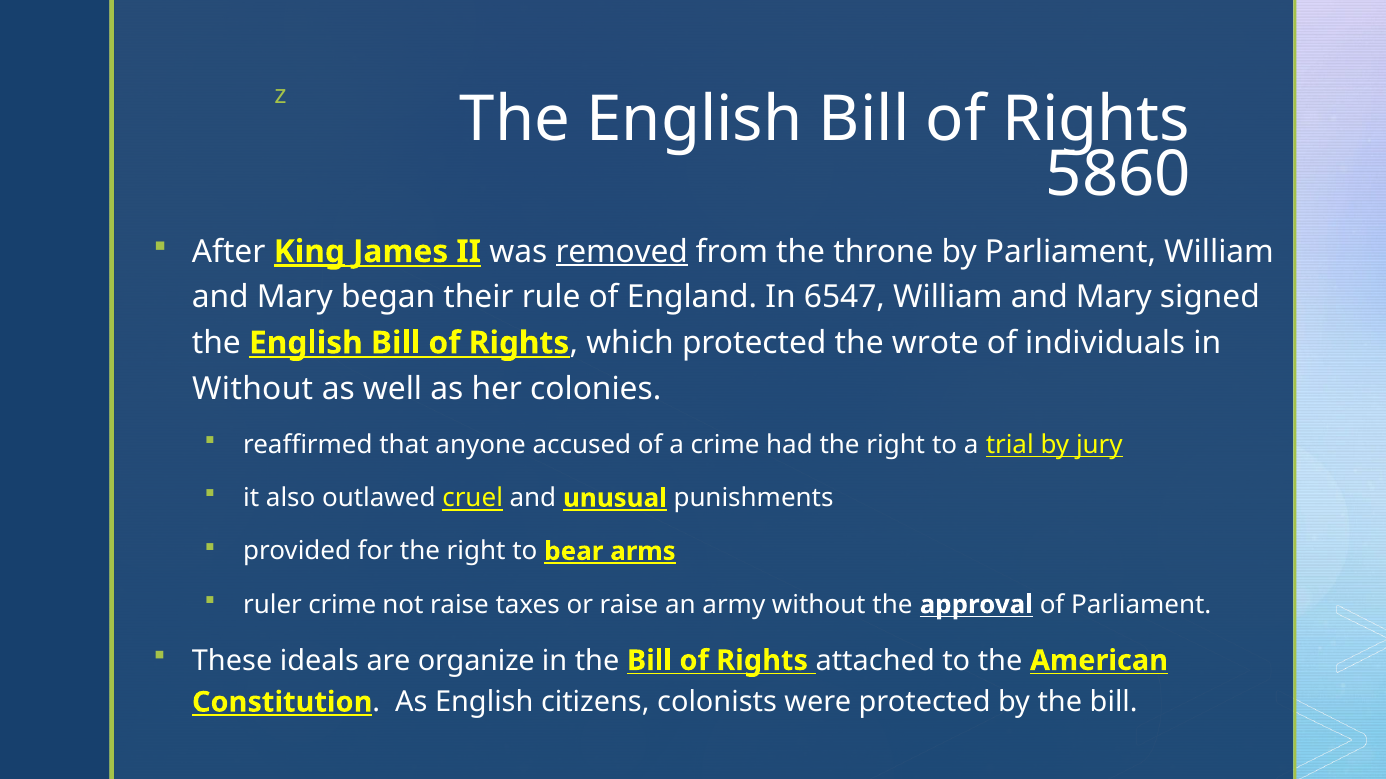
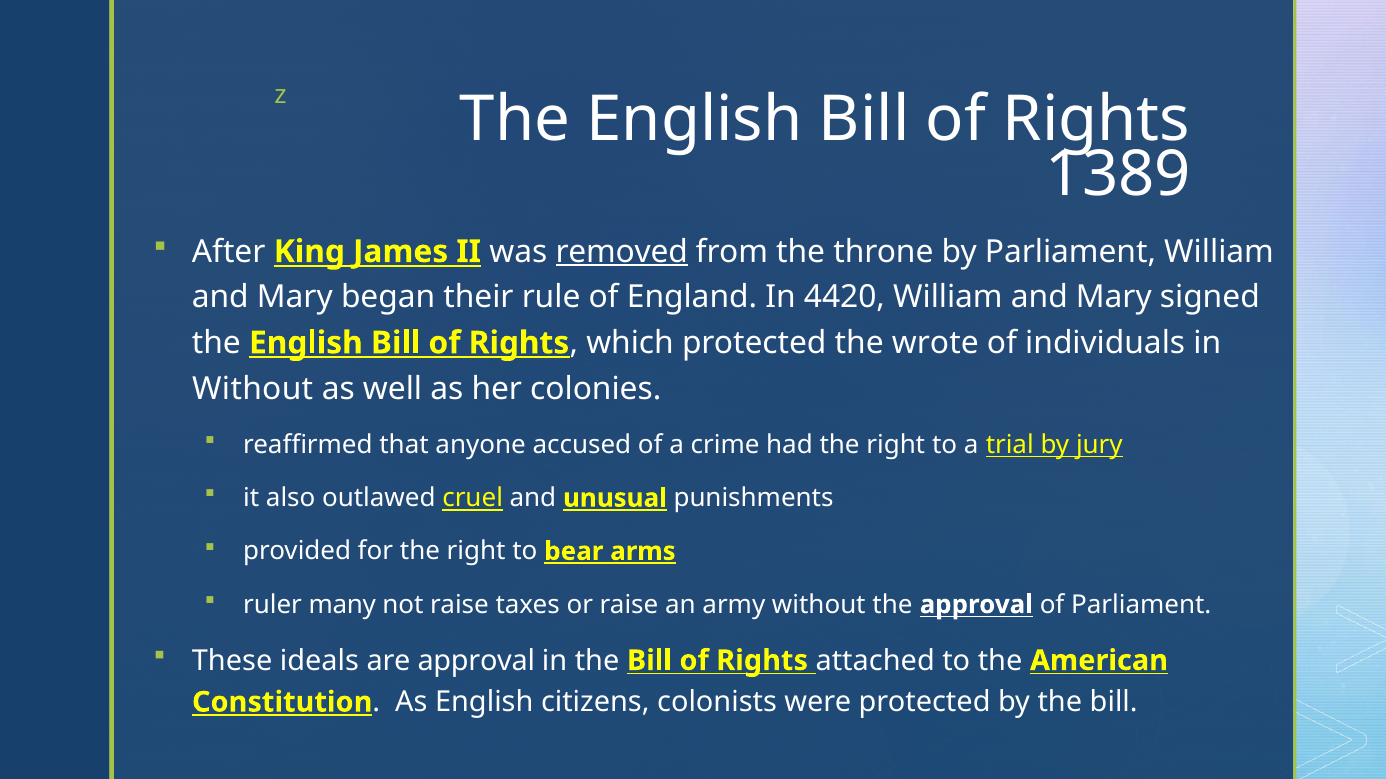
5860: 5860 -> 1389
King underline: present -> none
6547: 6547 -> 4420
ruler crime: crime -> many
are organize: organize -> approval
